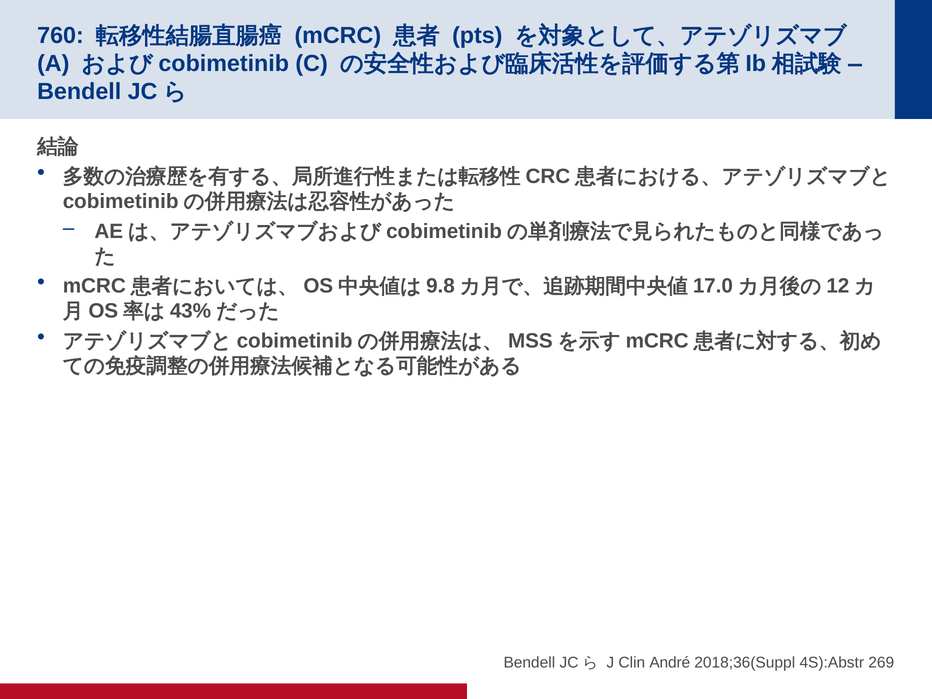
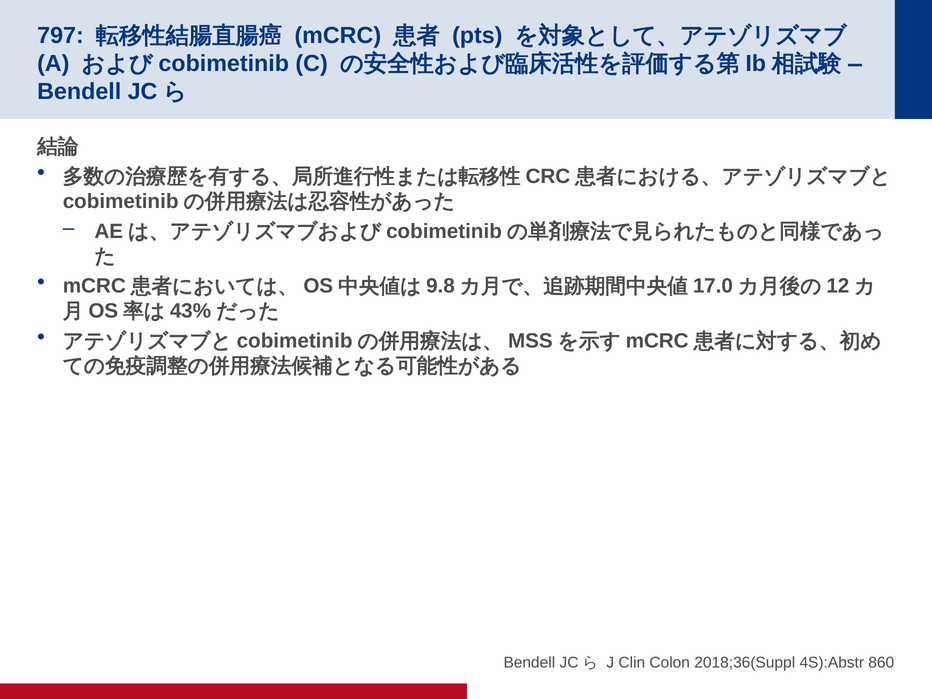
760: 760 -> 797
André: André -> Colon
269: 269 -> 860
